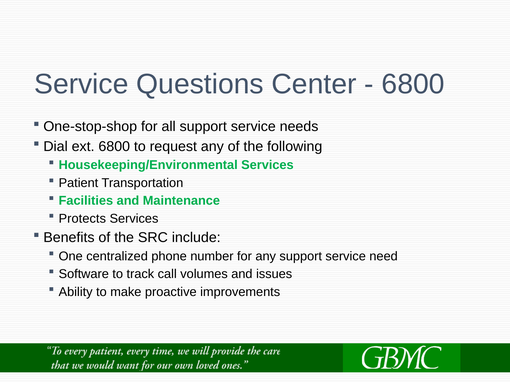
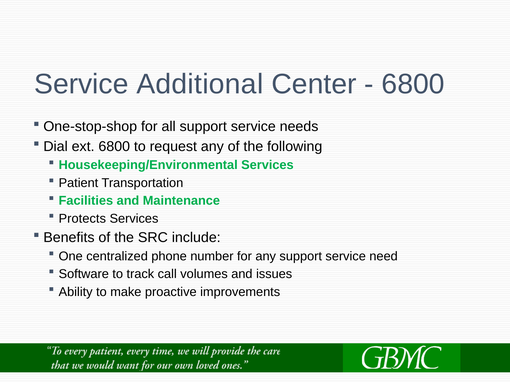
Questions: Questions -> Additional
